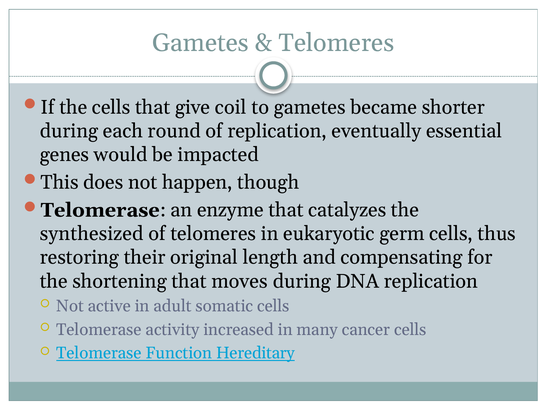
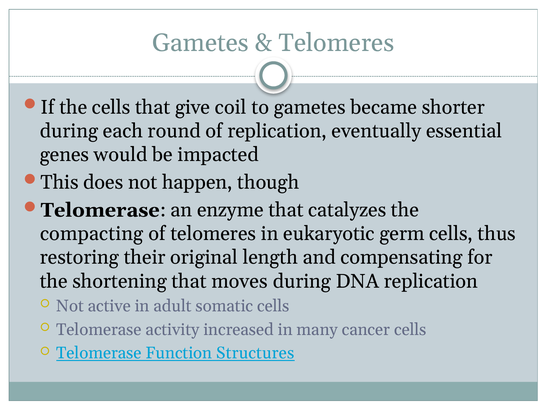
synthesized: synthesized -> compacting
Hereditary: Hereditary -> Structures
